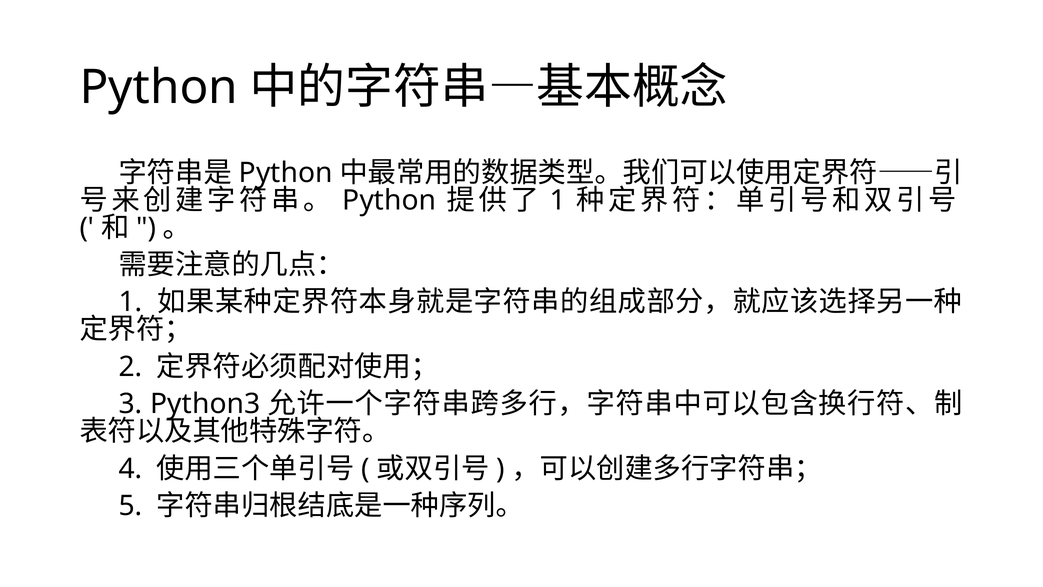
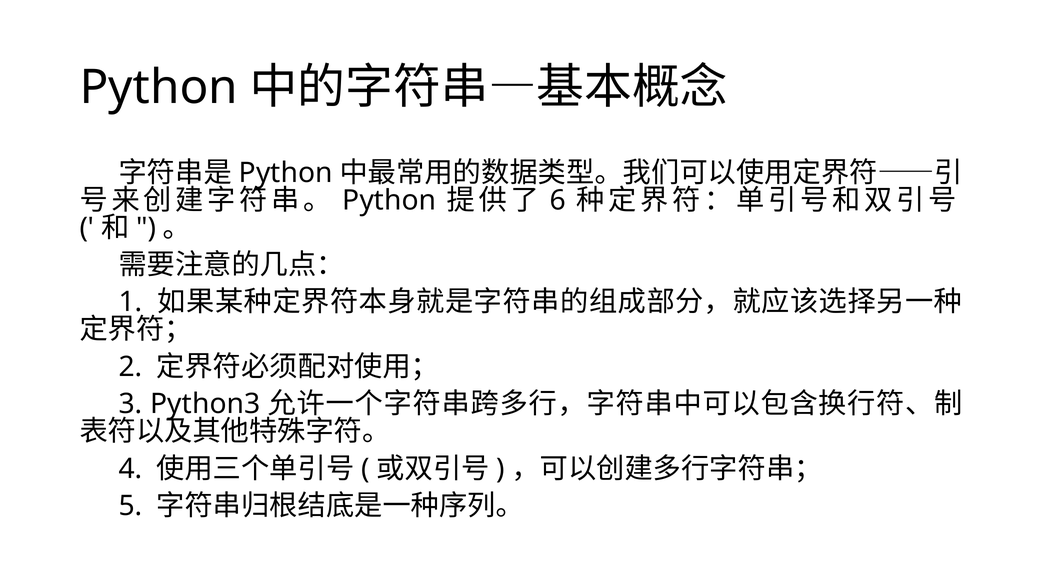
1 at (558, 200): 1 -> 6
